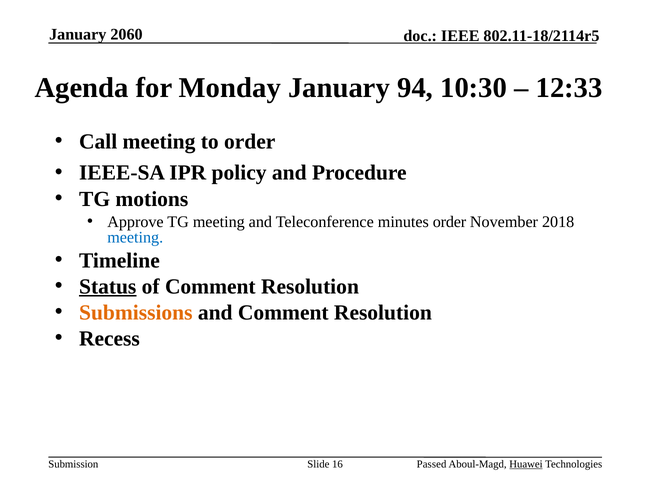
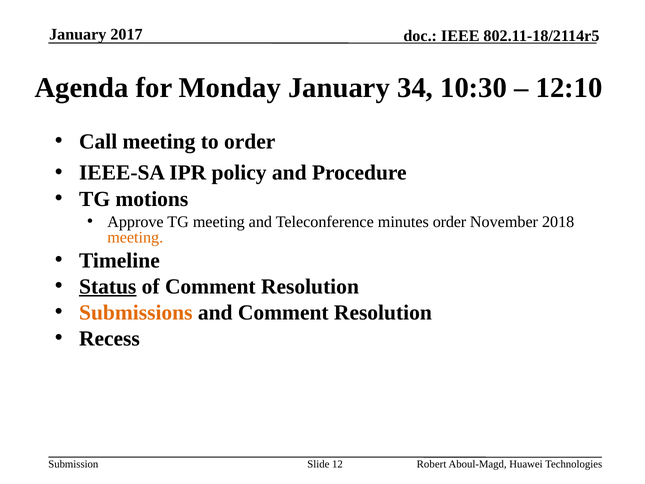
2060: 2060 -> 2017
94: 94 -> 34
12:33: 12:33 -> 12:10
meeting at (135, 237) colour: blue -> orange
16: 16 -> 12
Passed: Passed -> Robert
Huawei underline: present -> none
